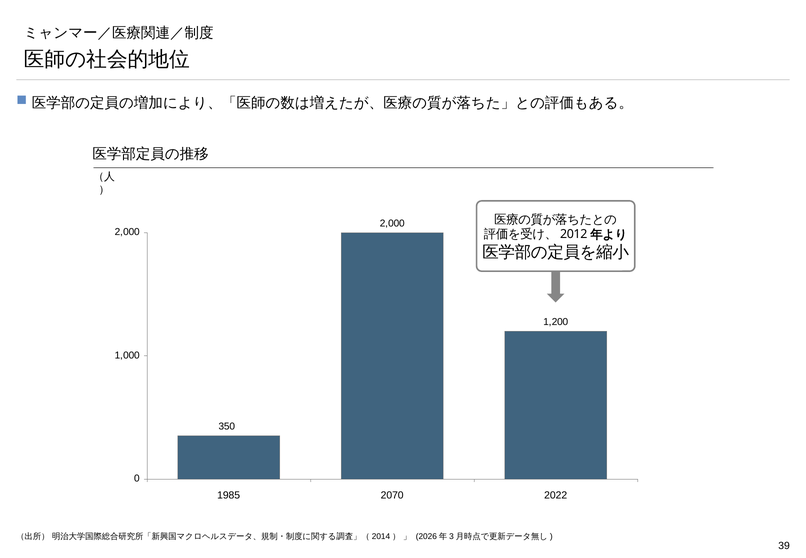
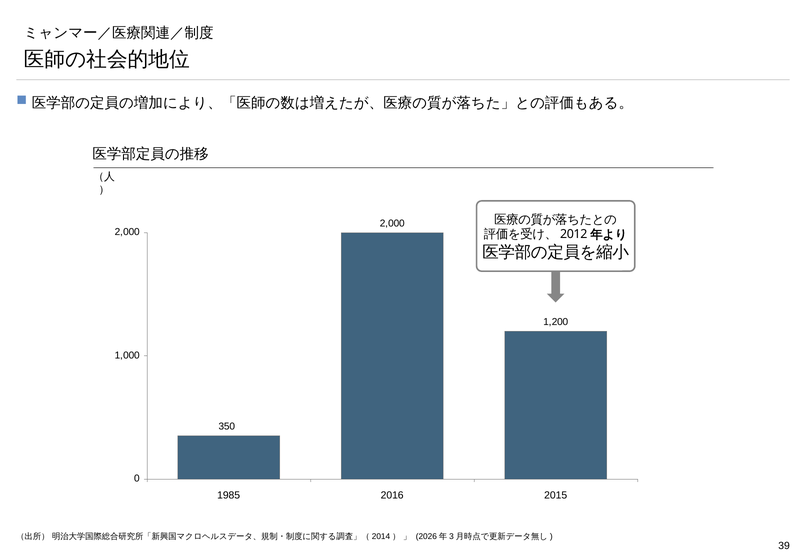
2070: 2070 -> 2016
2022: 2022 -> 2015
